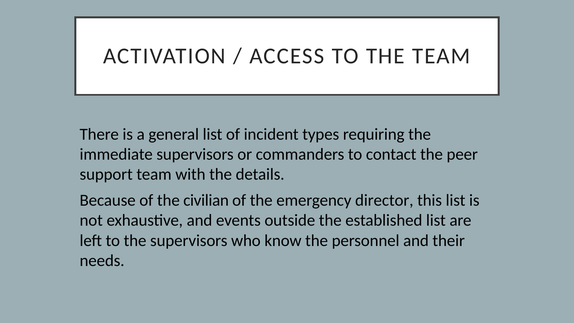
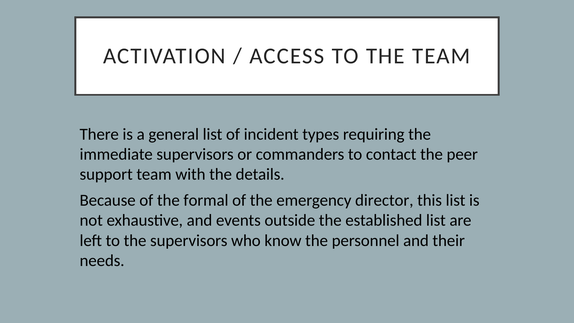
civilian: civilian -> formal
